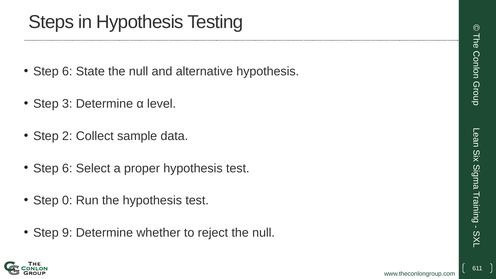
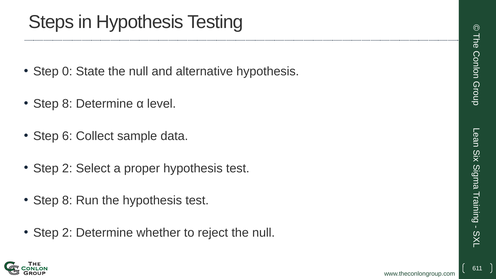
6 at (67, 72): 6 -> 0
3 at (67, 104): 3 -> 8
2: 2 -> 6
6 at (67, 168): 6 -> 2
0 at (67, 200): 0 -> 8
9 at (67, 233): 9 -> 2
